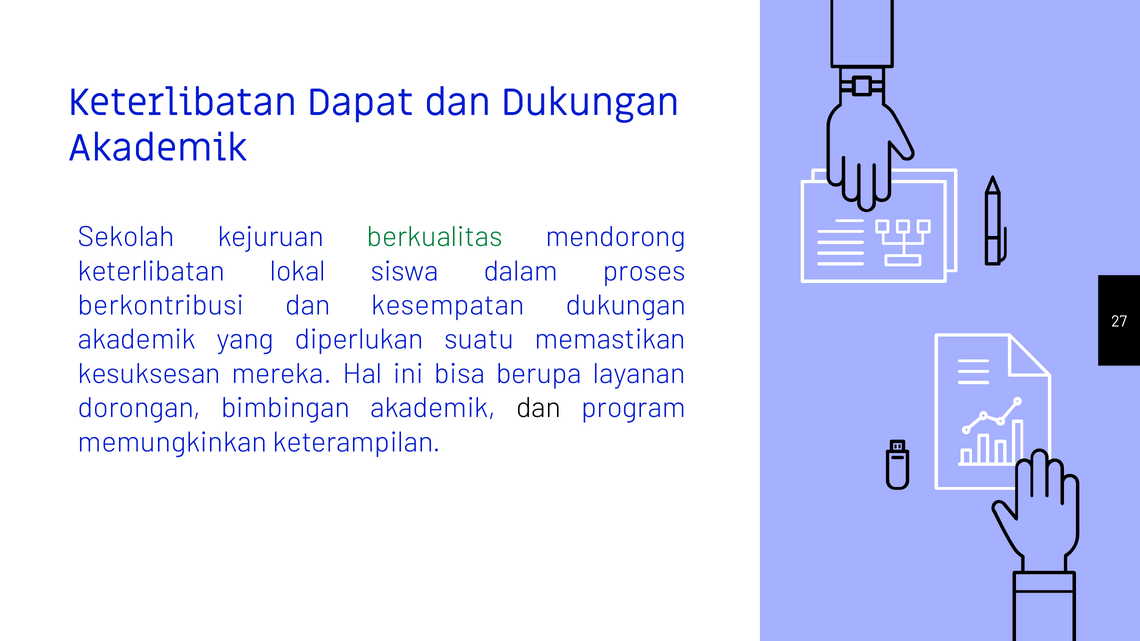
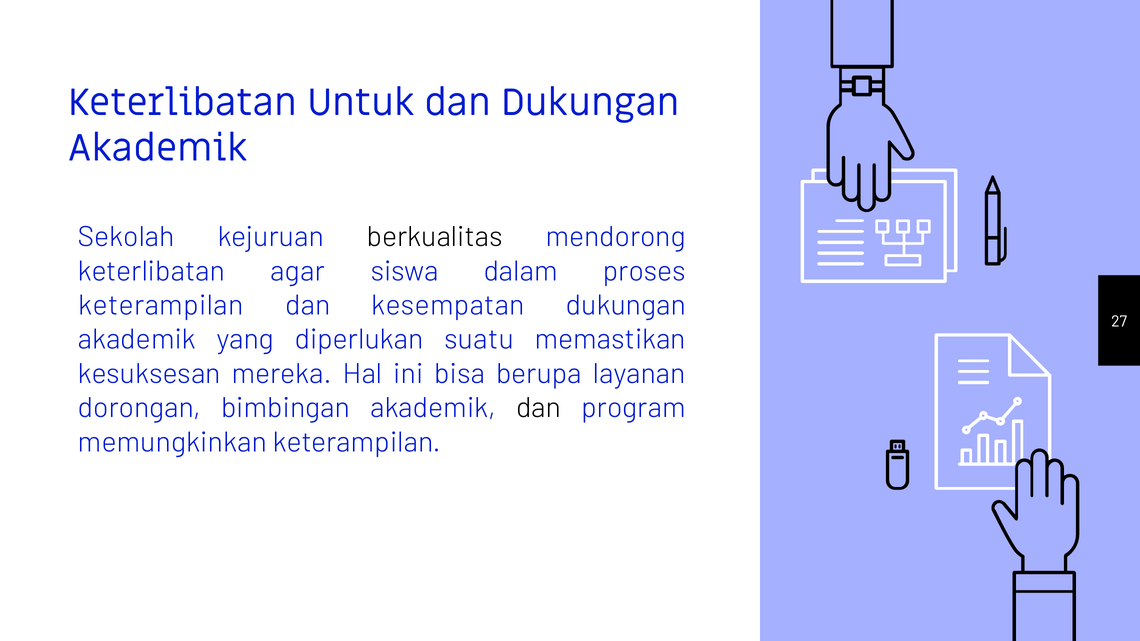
Dapat: Dapat -> Untuk
berkualitas colour: green -> black
lokal: lokal -> agar
berkontribusi at (161, 306): berkontribusi -> keterampilan
